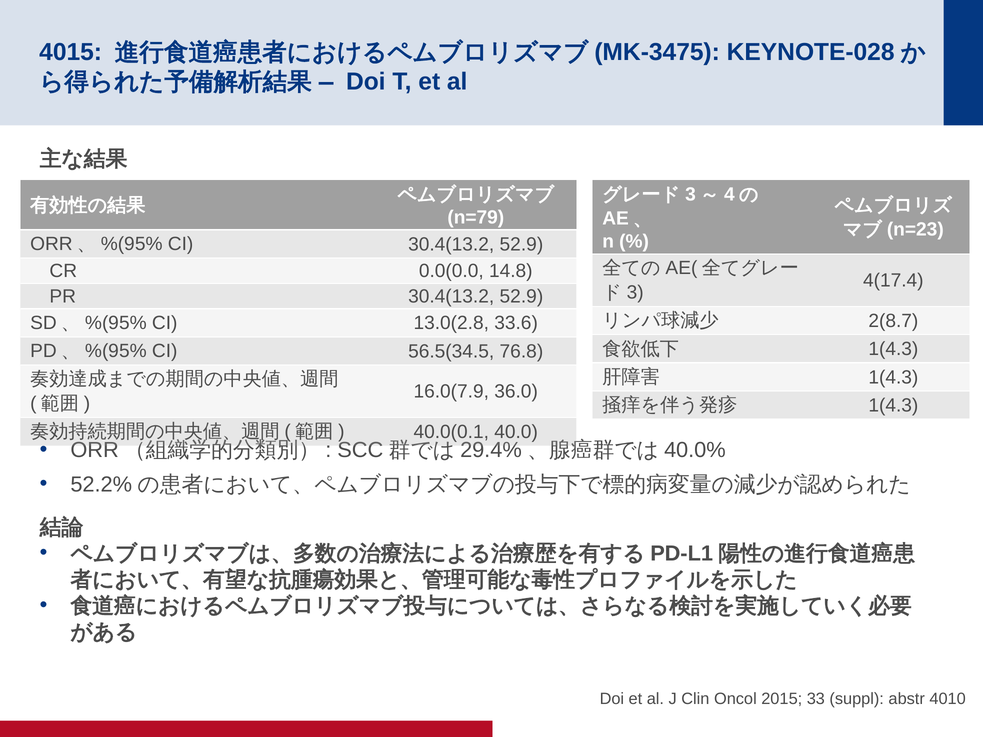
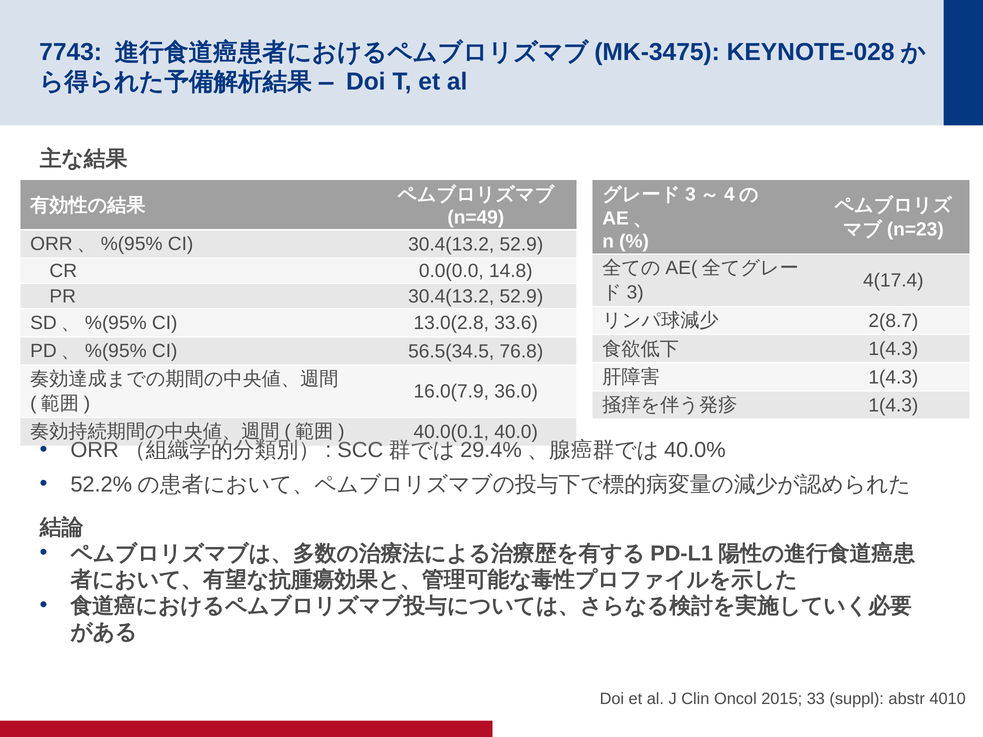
4015: 4015 -> 7743
n=79: n=79 -> n=49
